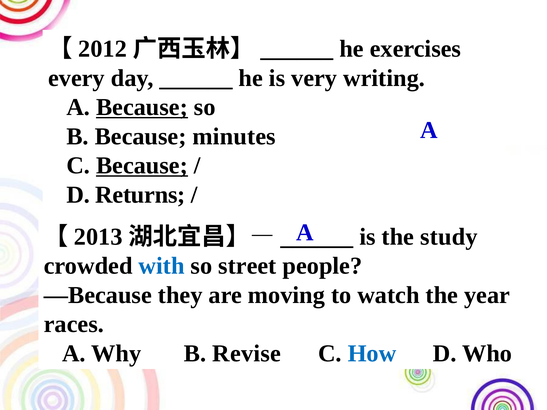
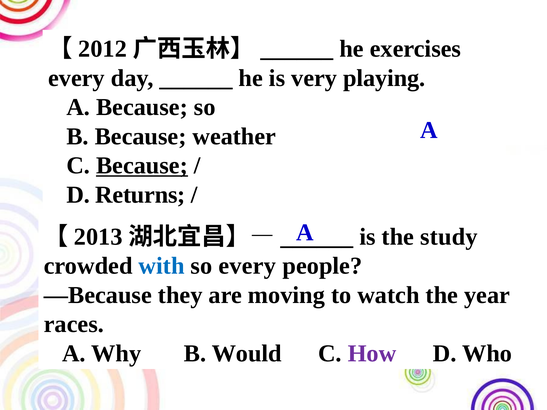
writing: writing -> playing
Because at (142, 107) underline: present -> none
minutes: minutes -> weather
so street: street -> every
Revise: Revise -> Would
How colour: blue -> purple
